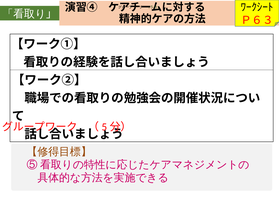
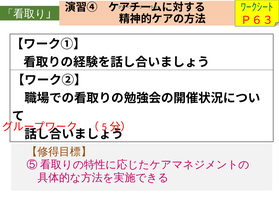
ﾜｰｸｼｰﾄ colour: black -> green
